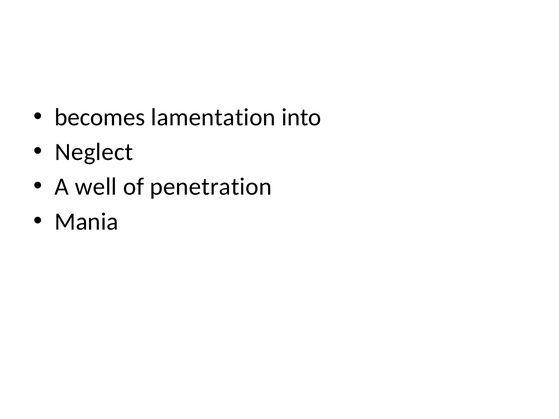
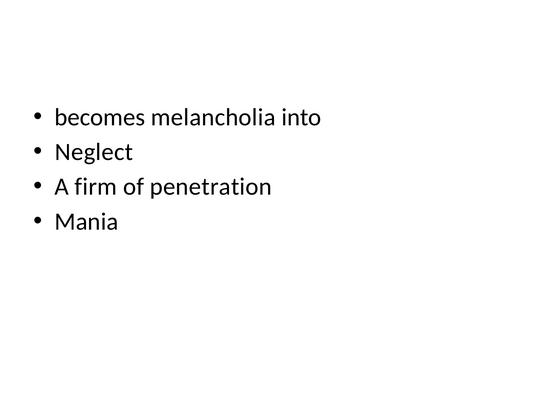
lamentation: lamentation -> melancholia
well: well -> firm
